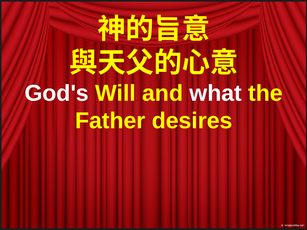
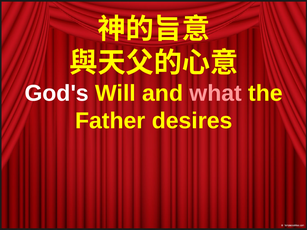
what colour: white -> pink
